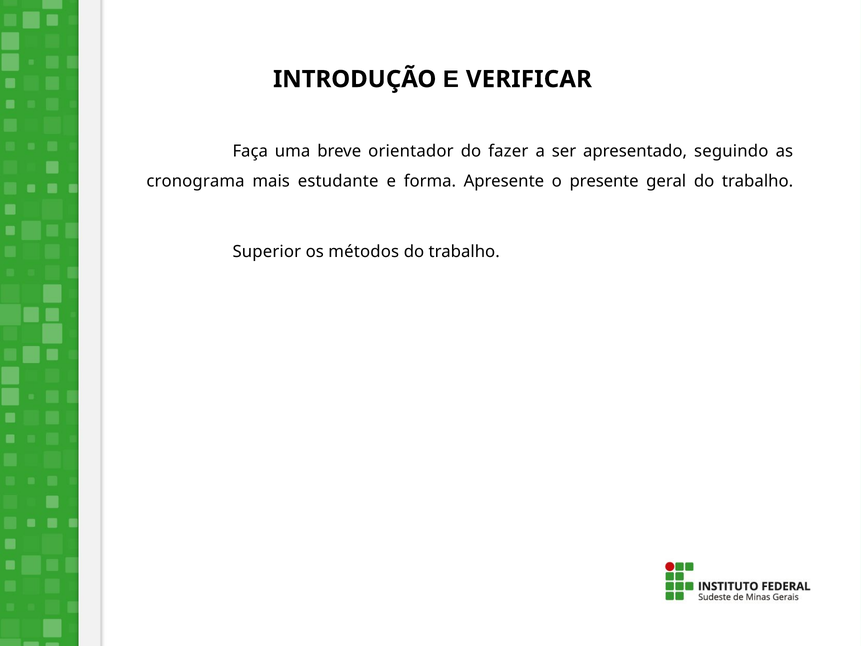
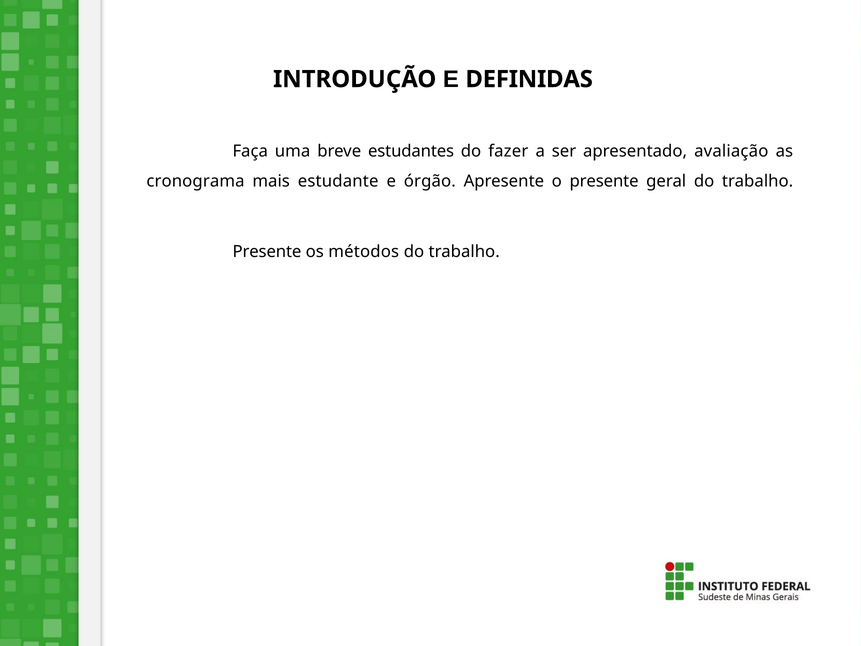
VERIFICAR: VERIFICAR -> DEFINIDAS
orientador: orientador -> estudantes
seguindo: seguindo -> avaliação
forma: forma -> órgão
Superior at (267, 252): Superior -> Presente
